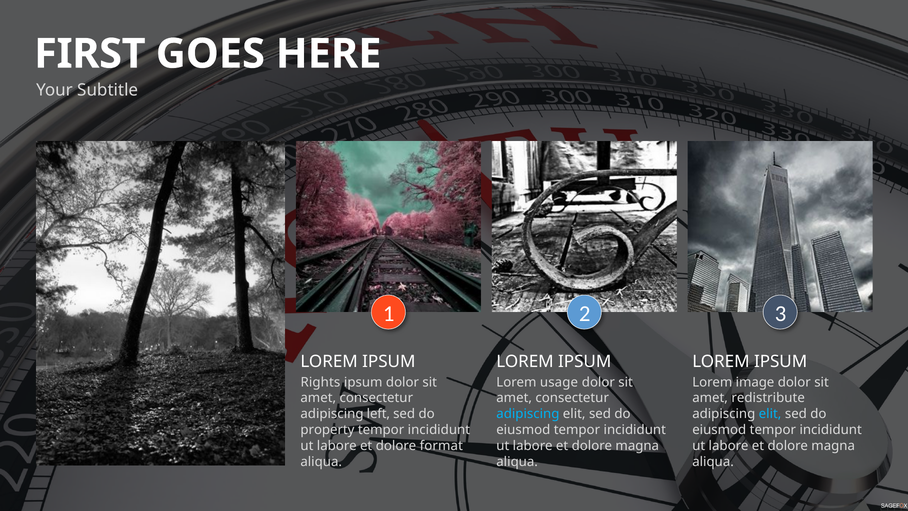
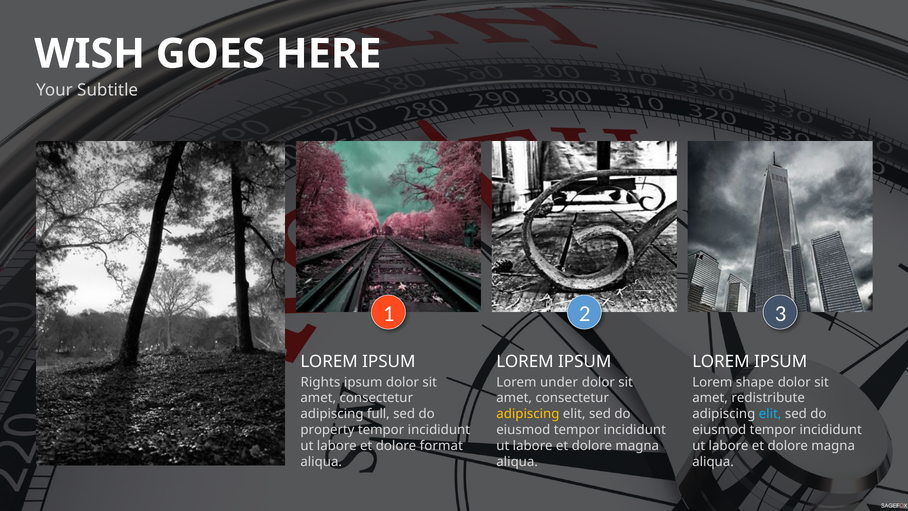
FIRST: FIRST -> WISH
usage: usage -> under
image: image -> shape
left: left -> full
adipiscing at (528, 414) colour: light blue -> yellow
